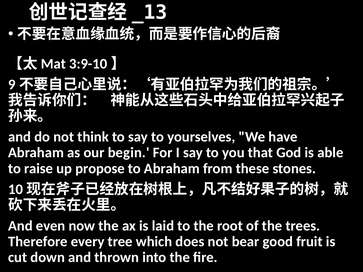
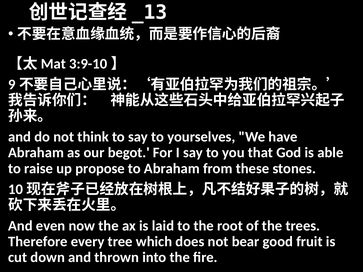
begin: begin -> begot
